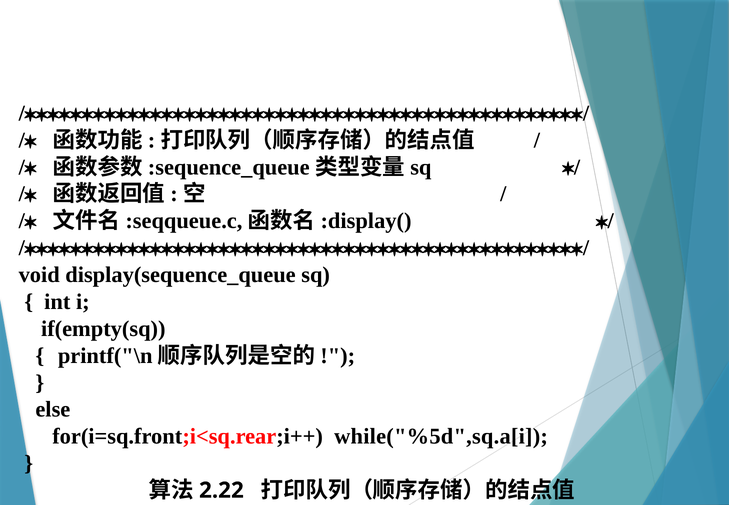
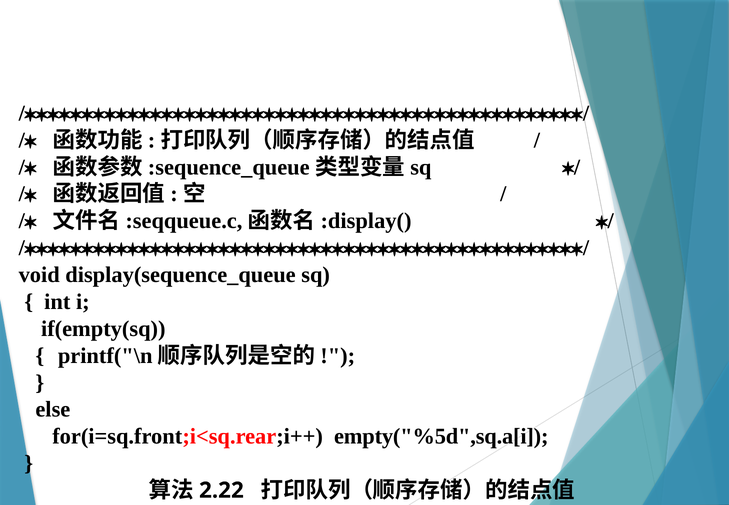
while("%5d",sq.a[i: while("%5d",sq.a[i -> empty("%5d",sq.a[i
